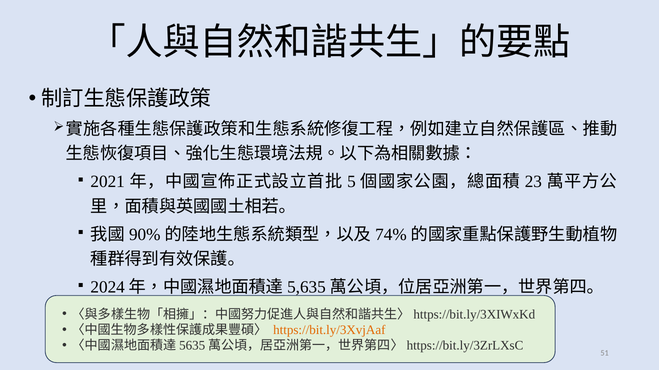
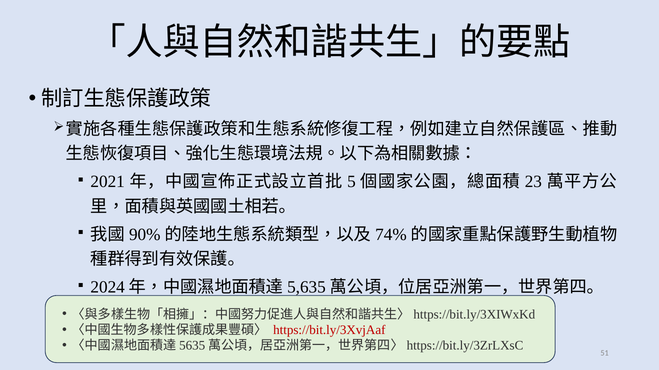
https://bit.ly/3XvjAaf colour: orange -> red
